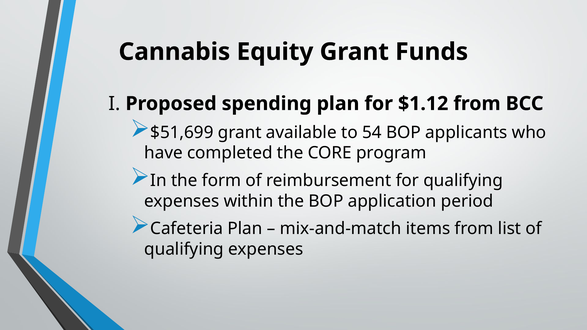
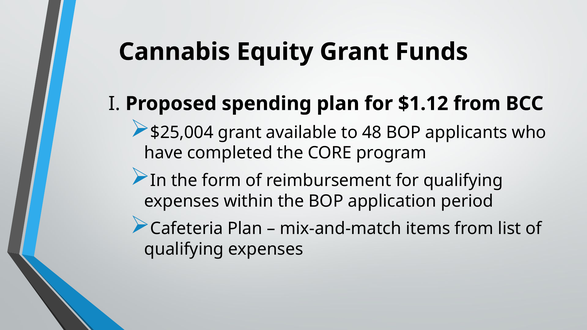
$51,699: $51,699 -> $25,004
54: 54 -> 48
